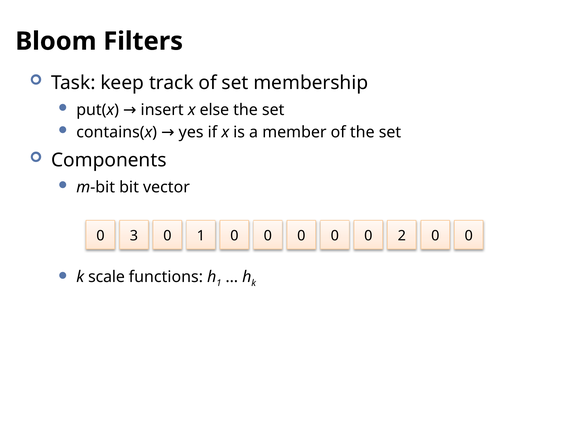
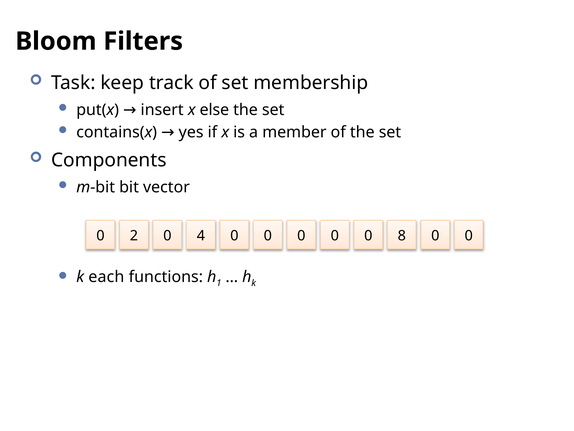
3: 3 -> 2
0 1: 1 -> 4
2: 2 -> 8
scale: scale -> each
